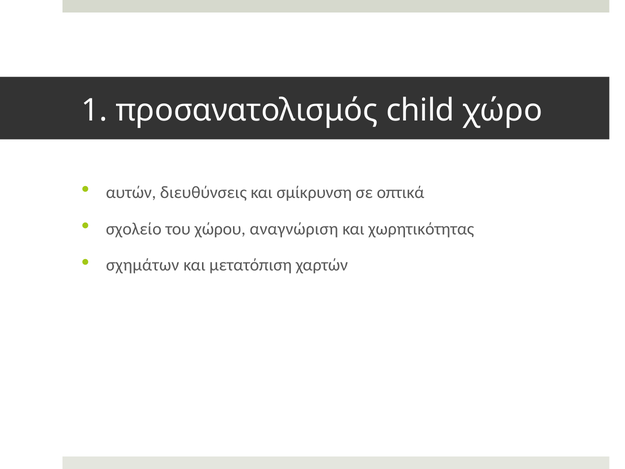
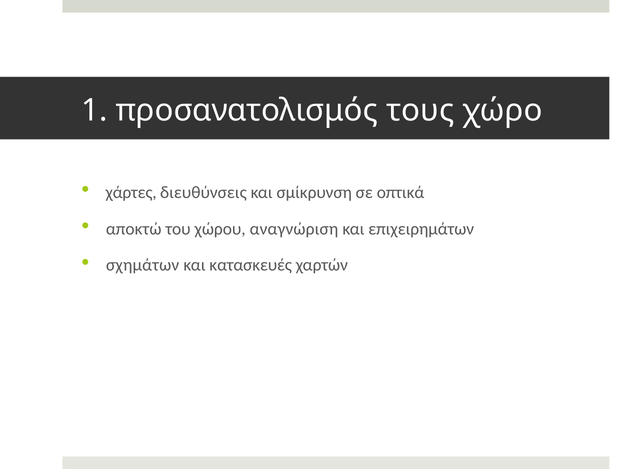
child: child -> τους
αυτών: αυτών -> χάρτες
σχολείο: σχολείο -> αποκτώ
χωρητικότητας: χωρητικότητας -> επιχειρημάτων
μετατόπιση: μετατόπιση -> κατασκευές
